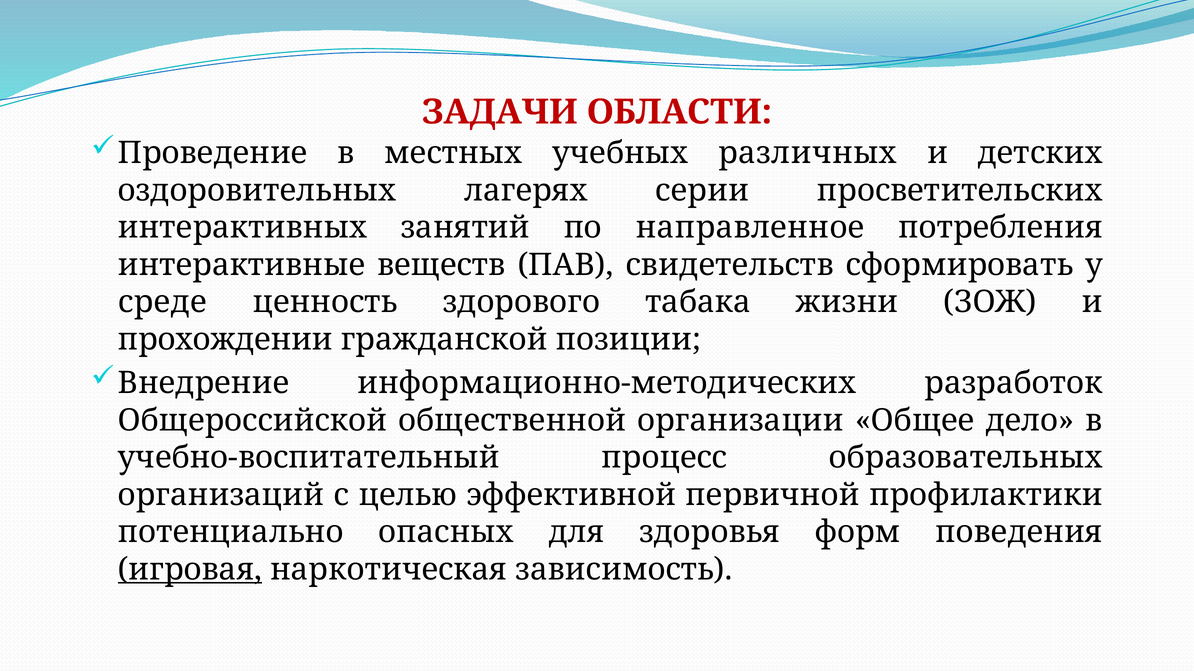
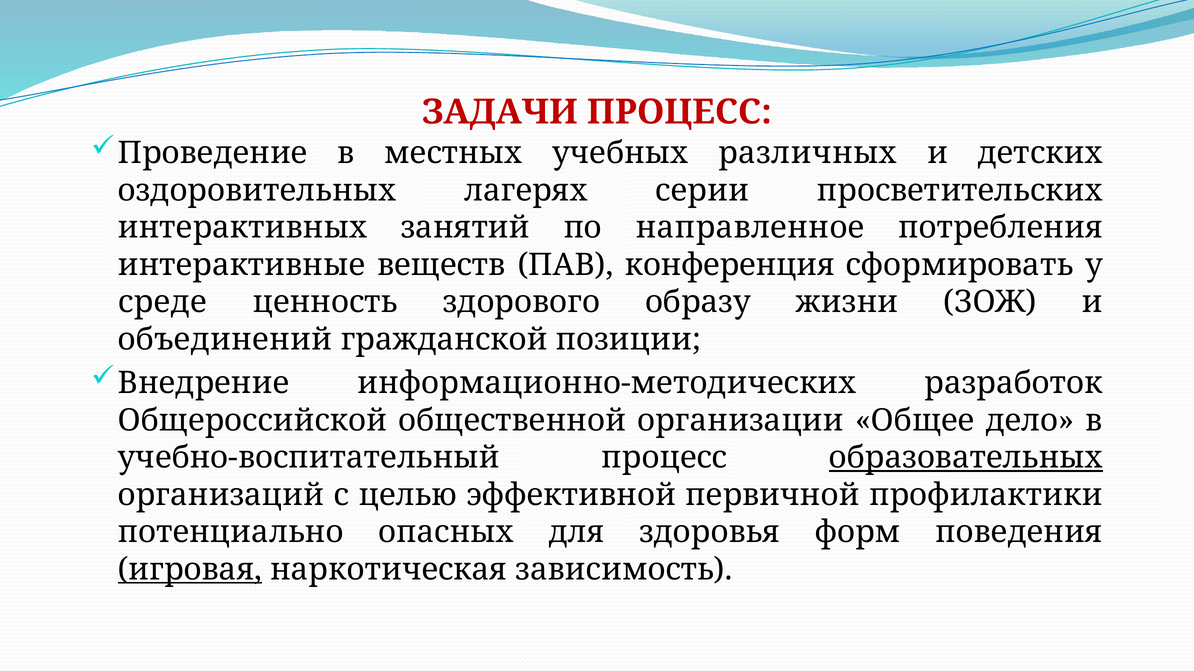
ЗАДАЧИ ОБЛАСТИ: ОБЛАСТИ -> ПРОЦЕСС
свидетельств: свидетельств -> конференция
табака: табака -> образу
прохождении: прохождении -> объединений
образовательных underline: none -> present
